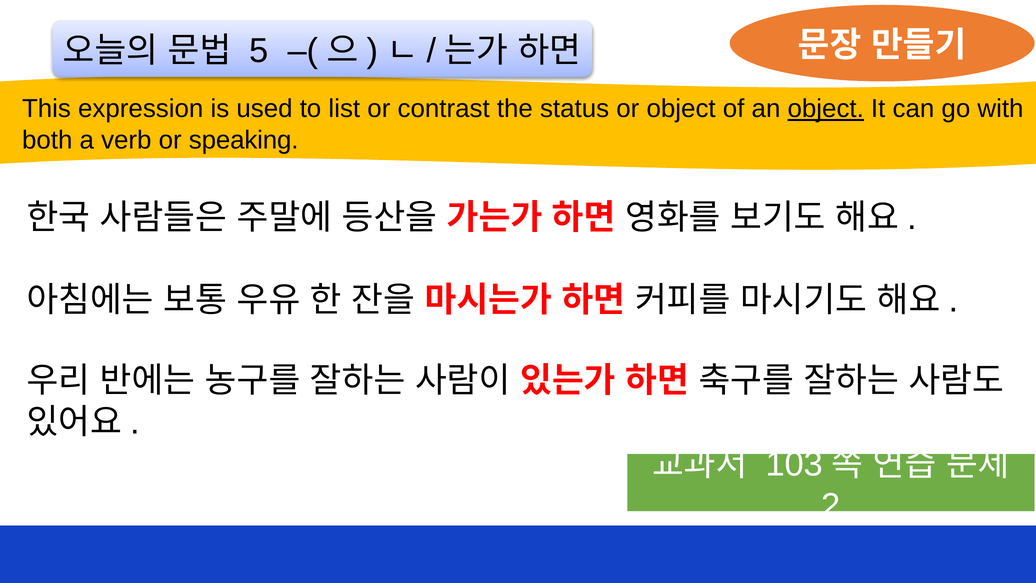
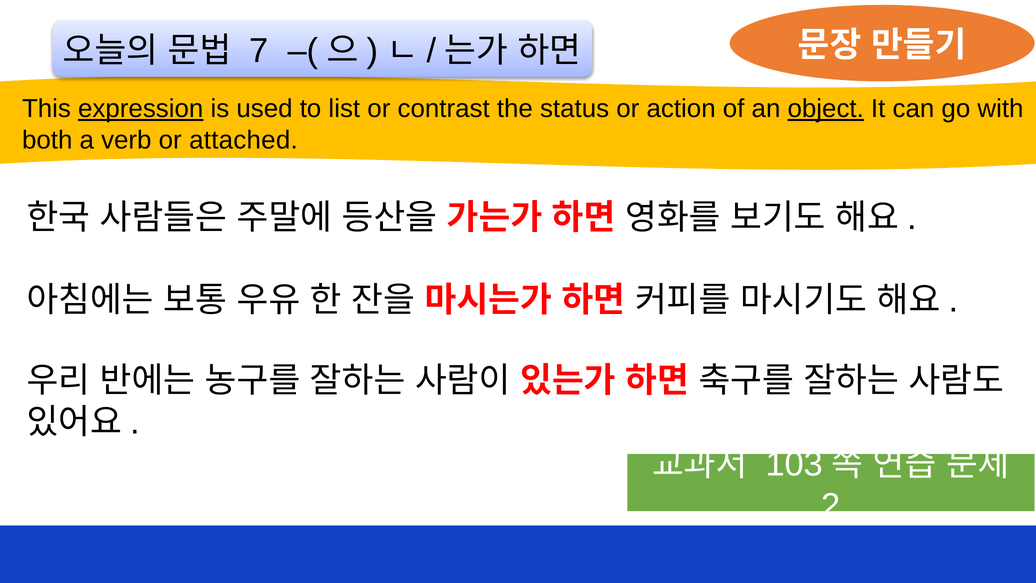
5: 5 -> 7
expression underline: none -> present
or object: object -> action
speaking: speaking -> attached
